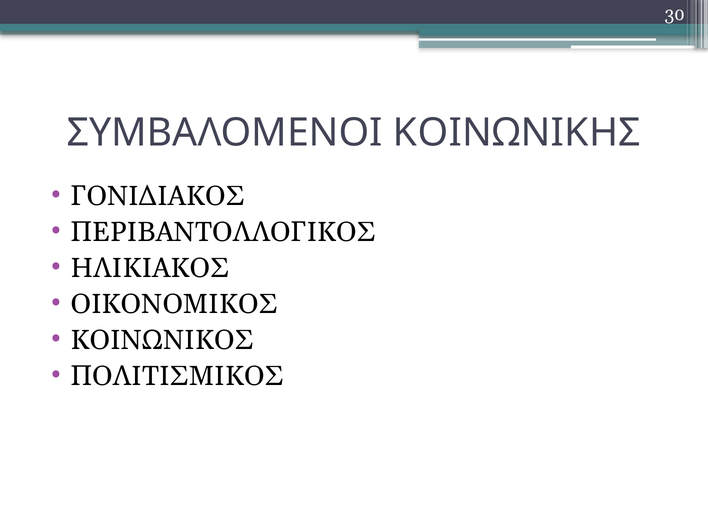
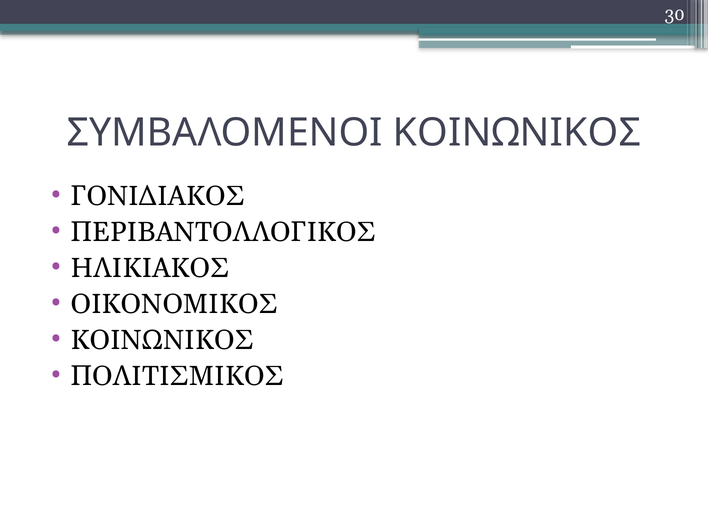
ΣΥΜΒΑΛΟΜΕΝΟΙ ΚΟΙΝΩΝΙΚΗΣ: ΚΟΙΝΩΝΙΚΗΣ -> ΚΟΙΝΩΝΙΚΟΣ
